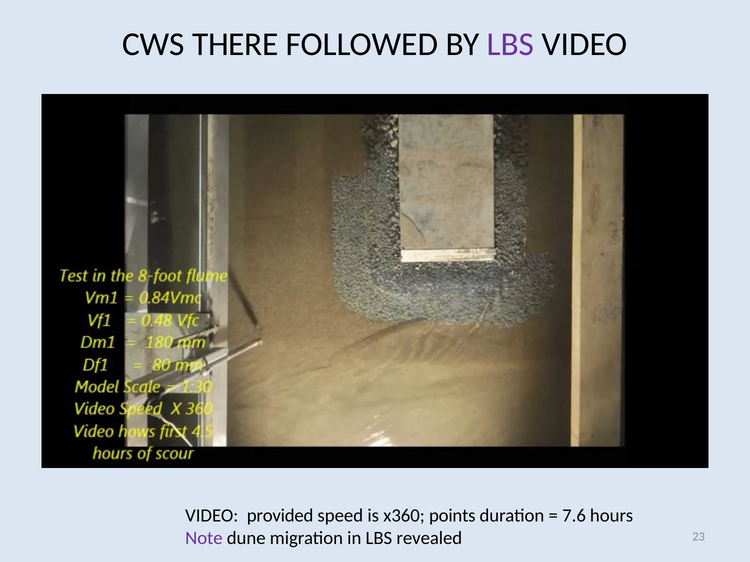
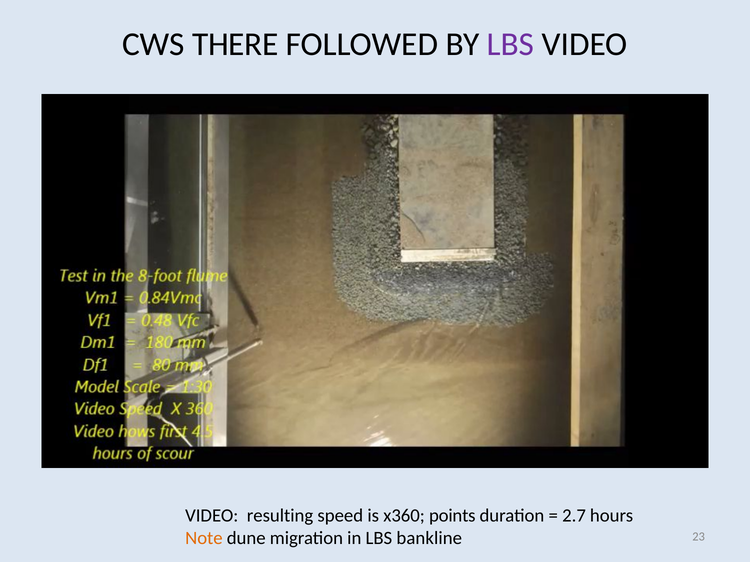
provided: provided -> resulting
7.6: 7.6 -> 2.7
Note colour: purple -> orange
revealed: revealed -> bankline
